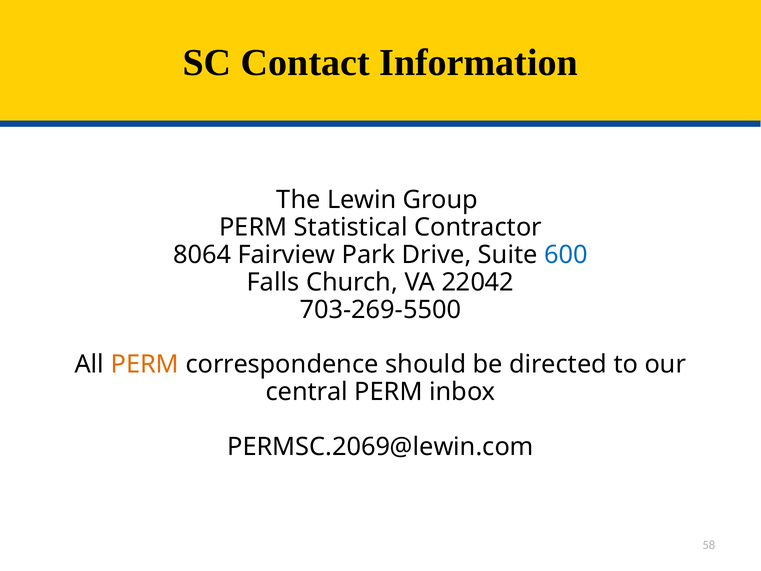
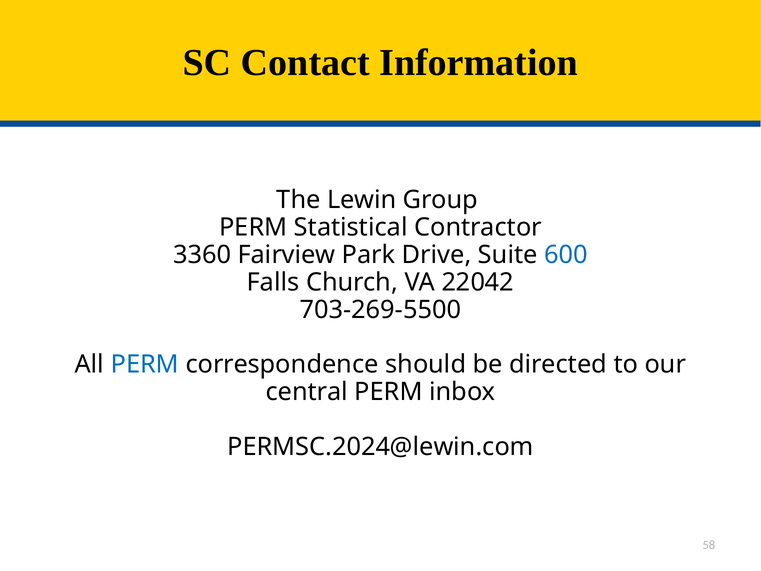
8064: 8064 -> 3360
PERM at (145, 364) colour: orange -> blue
PERMSC.2069@lewin.com: PERMSC.2069@lewin.com -> PERMSC.2024@lewin.com
